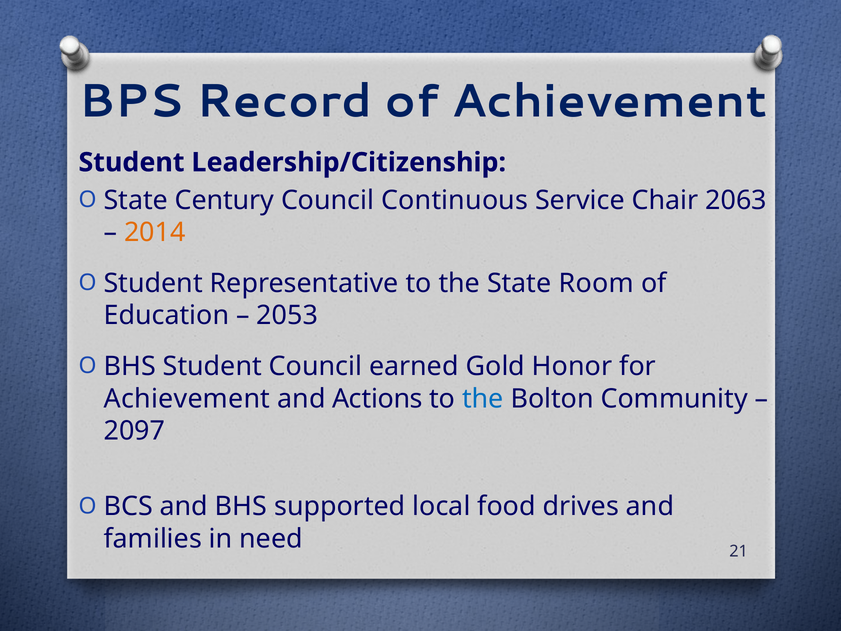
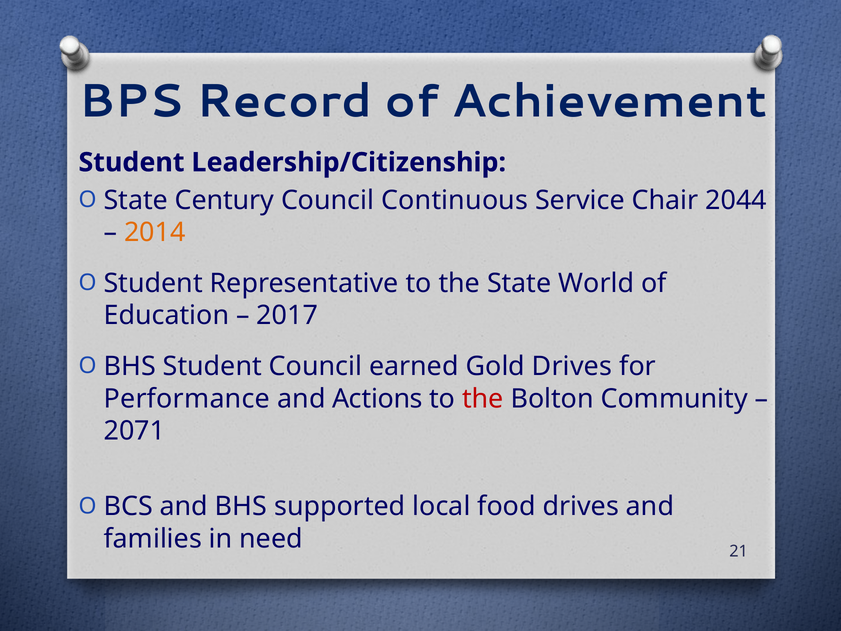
2063: 2063 -> 2044
Room: Room -> World
2053: 2053 -> 2017
Gold Honor: Honor -> Drives
Achievement at (187, 399): Achievement -> Performance
the at (483, 399) colour: blue -> red
2097: 2097 -> 2071
